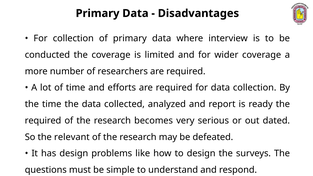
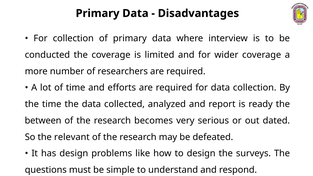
required at (43, 121): required -> between
